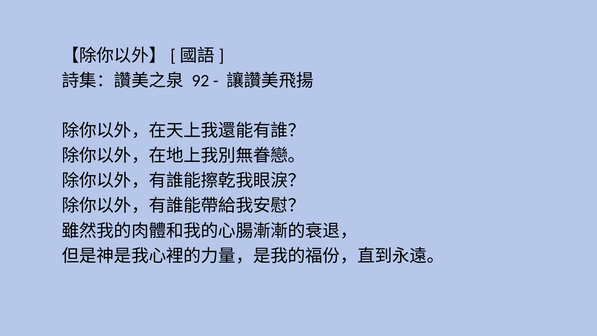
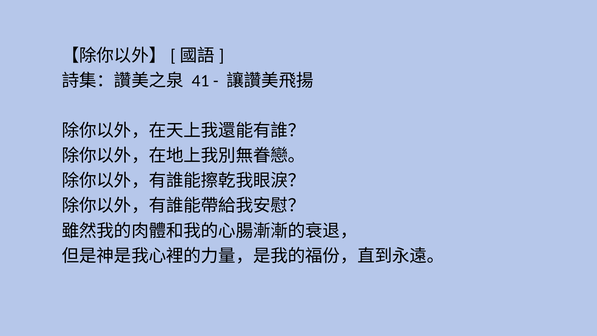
92: 92 -> 41
